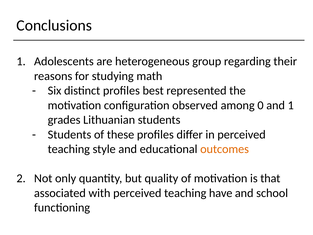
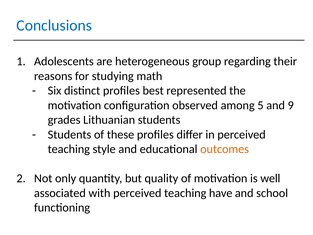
Conclusions colour: black -> blue
0: 0 -> 5
and 1: 1 -> 9
that: that -> well
